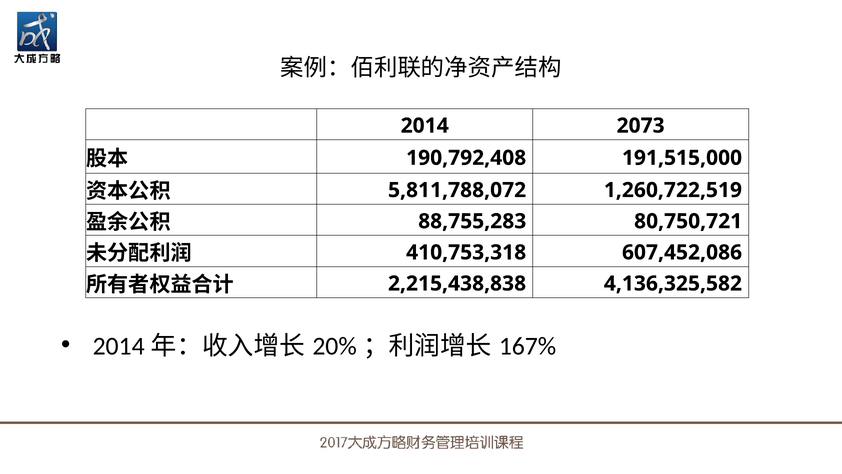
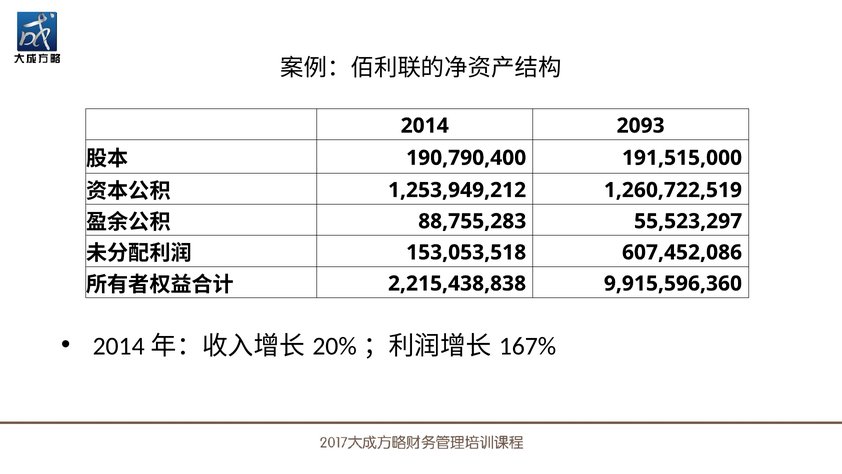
2073: 2073 -> 2093
190,792,408: 190,792,408 -> 190,790,400
5,811,788,072: 5,811,788,072 -> 1,253,949,212
80,750,721: 80,750,721 -> 55,523,297
410,753,318: 410,753,318 -> 153,053,518
4,136,325,582: 4,136,325,582 -> 9,915,596,360
